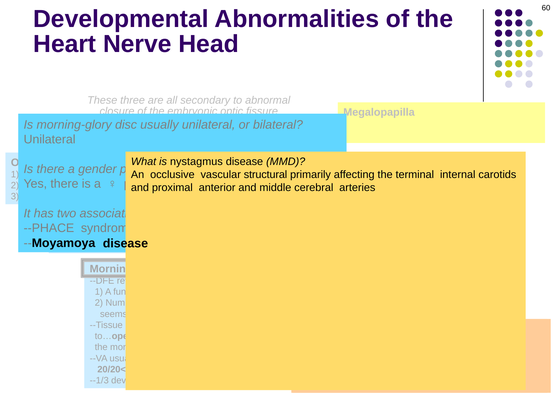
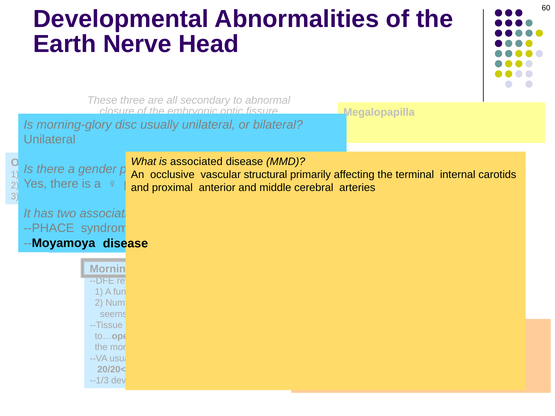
Heart: Heart -> Earth
nystagmus at (196, 162): nystagmus -> associated
